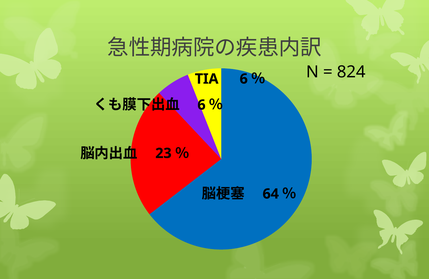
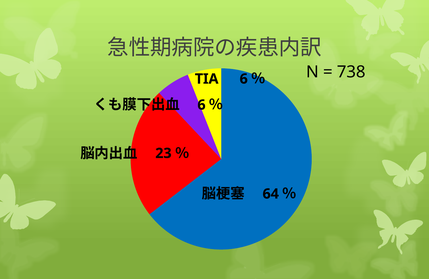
824: 824 -> 738
